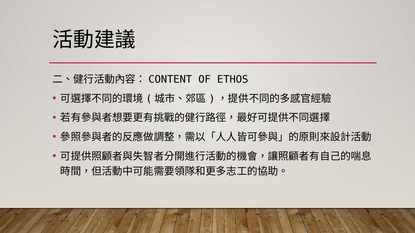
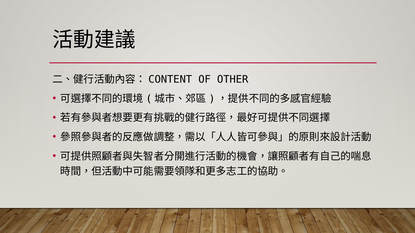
ETHOS: ETHOS -> OTHER
